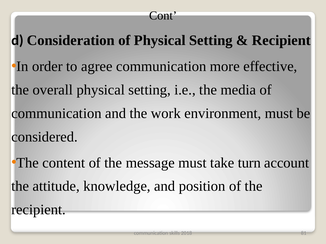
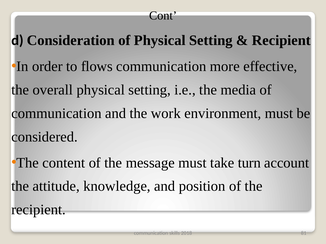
agree: agree -> flows
